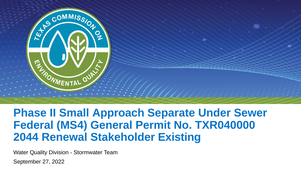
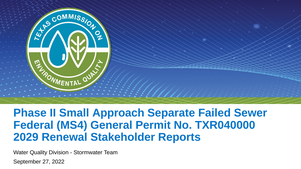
Under: Under -> Failed
2044: 2044 -> 2029
Existing: Existing -> Reports
